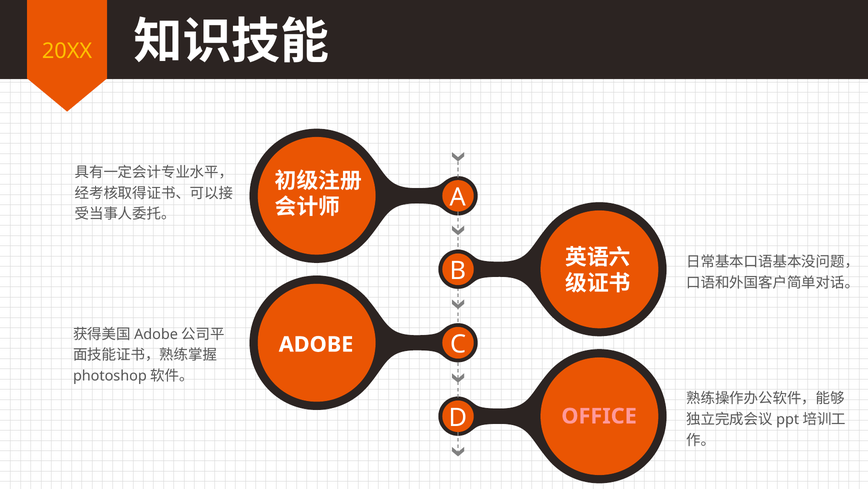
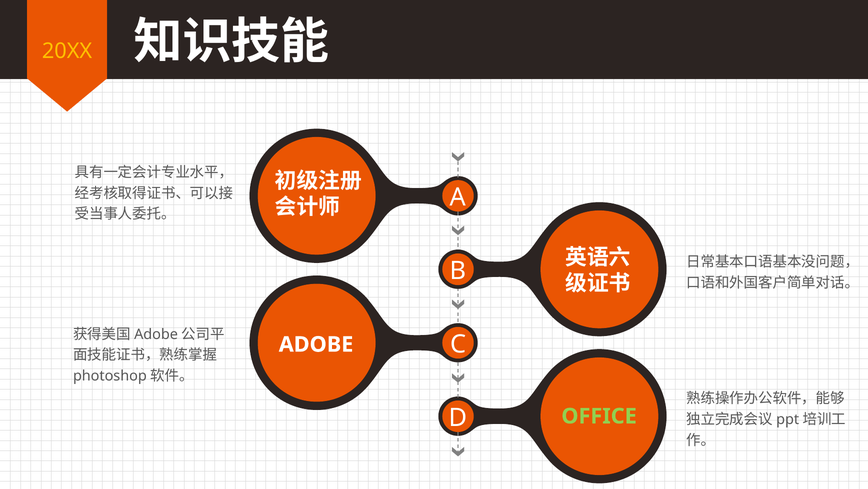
OFFICE colour: pink -> light green
